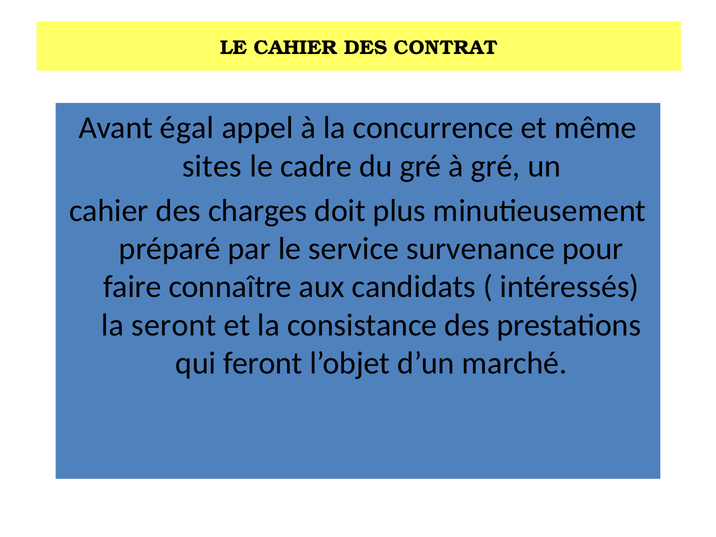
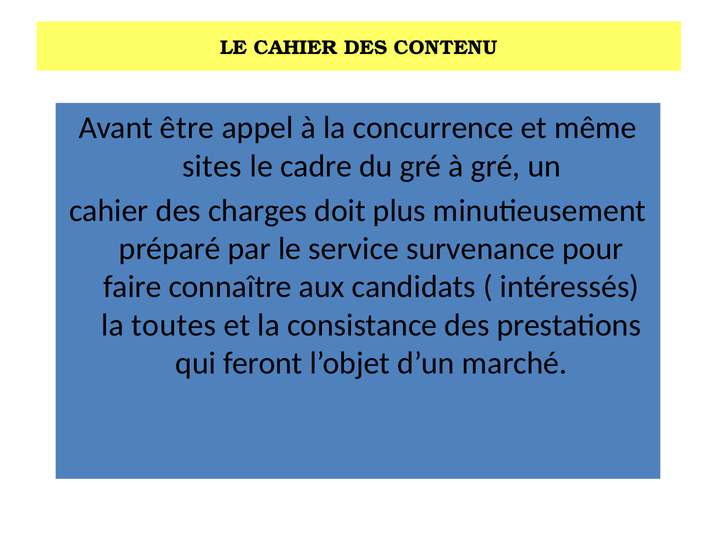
CONTRAT: CONTRAT -> CONTENU
égal: égal -> être
seront: seront -> toutes
